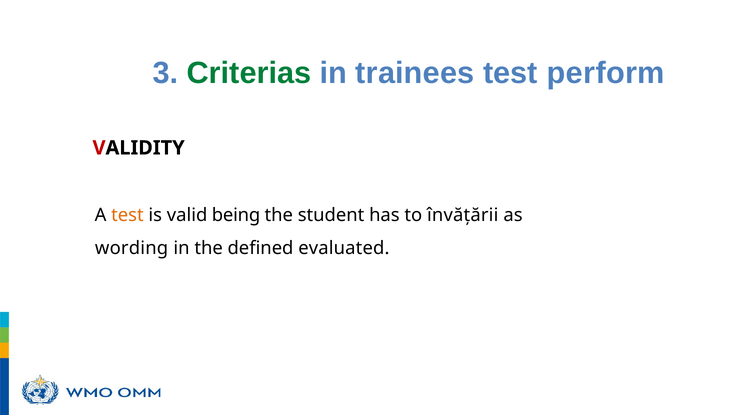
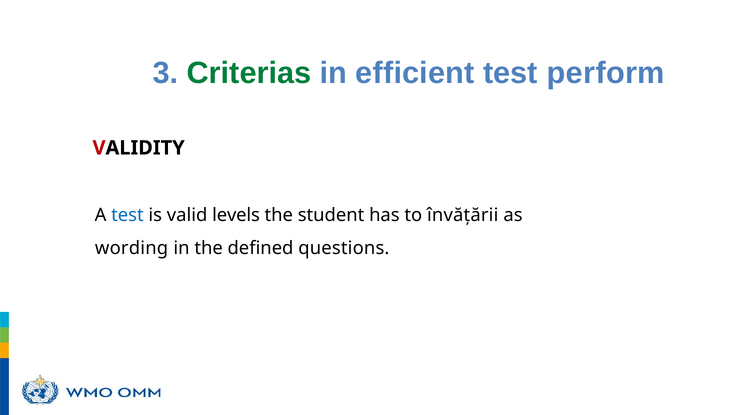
trainees: trainees -> efficient
test at (127, 215) colour: orange -> blue
being: being -> levels
evaluated: evaluated -> questions
